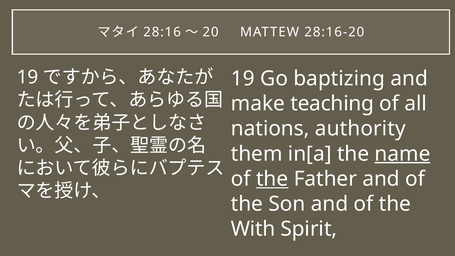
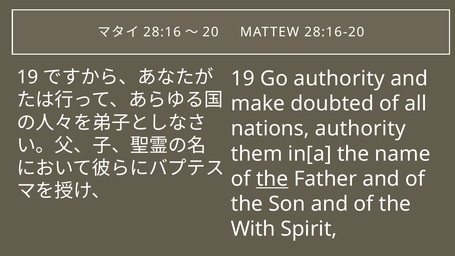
Go baptizing: baptizing -> authority
teaching: teaching -> doubted
name underline: present -> none
